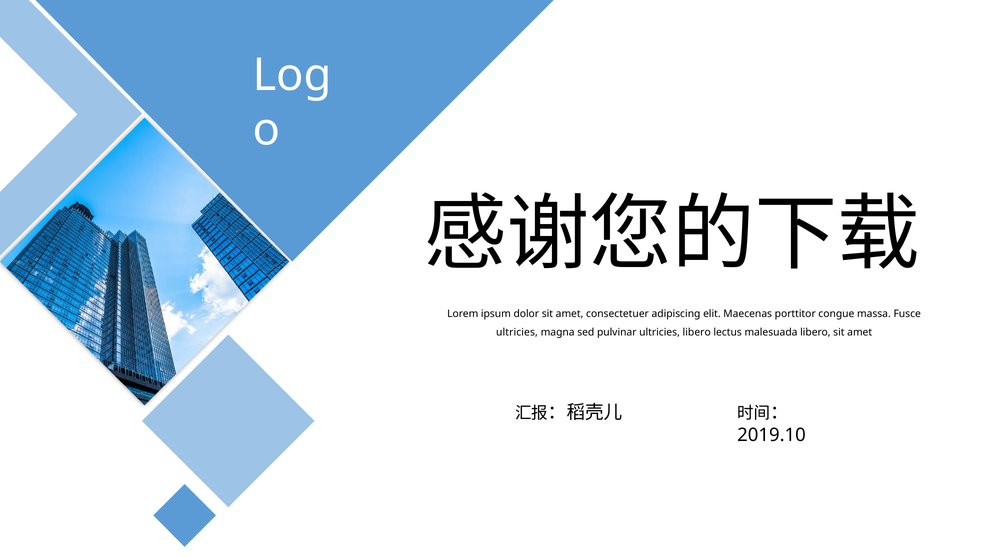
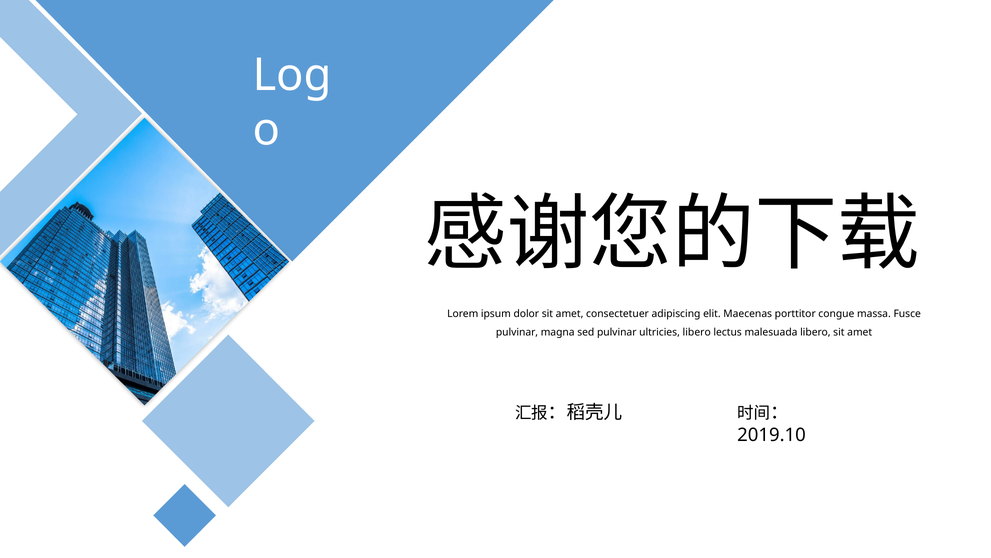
ultricies at (517, 332): ultricies -> pulvinar
